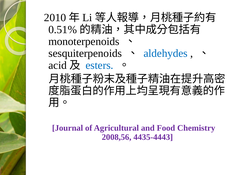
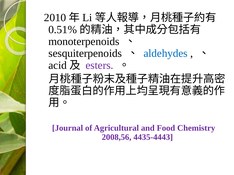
esters colour: blue -> purple
